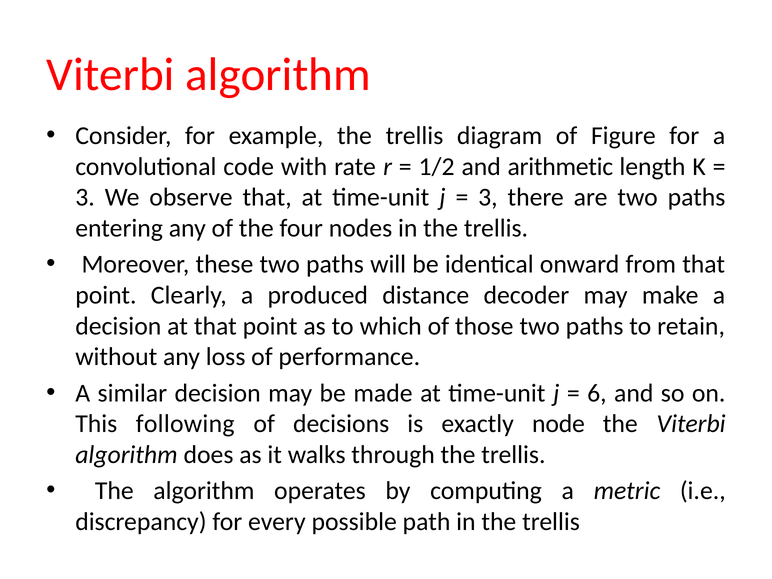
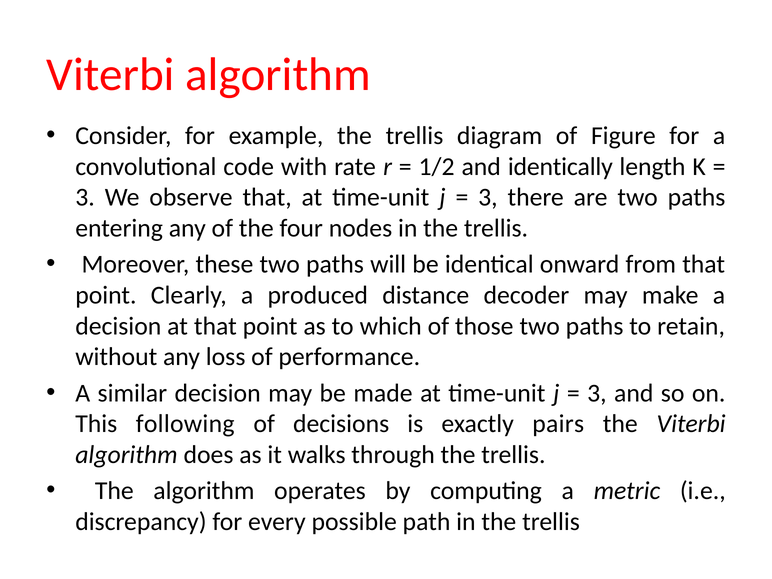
arithmetic: arithmetic -> identically
6 at (597, 393): 6 -> 3
node: node -> pairs
